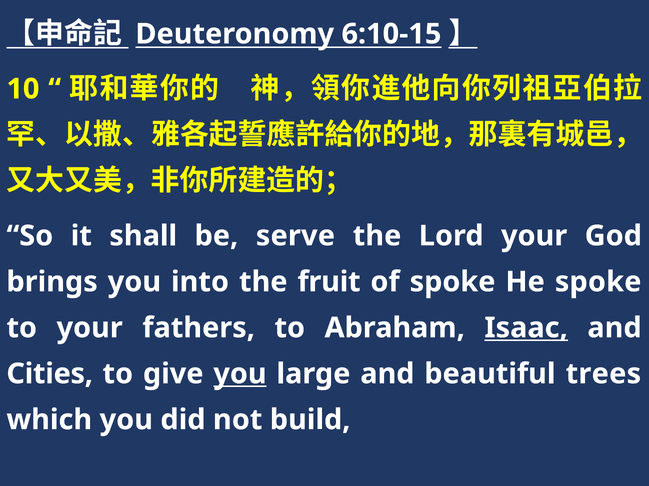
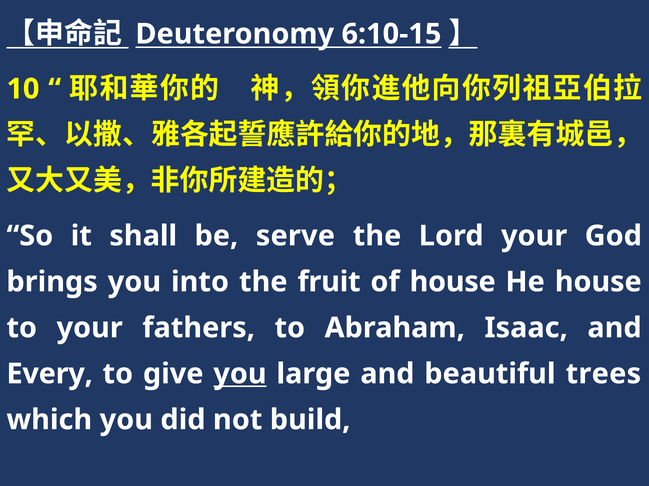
of spoke: spoke -> house
He spoke: spoke -> house
Isaac underline: present -> none
Cities: Cities -> Every
